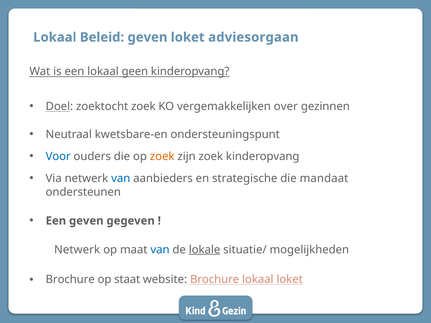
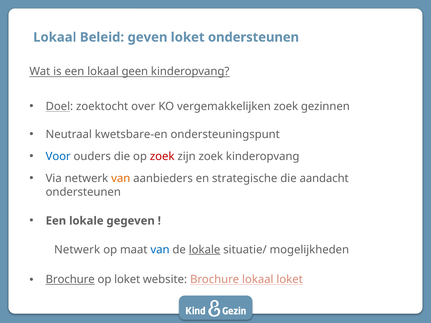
loket adviesorgaan: adviesorgaan -> ondersteunen
zoektocht zoek: zoek -> over
vergemakkelijken over: over -> zoek
zoek at (162, 156) colour: orange -> red
van at (121, 178) colour: blue -> orange
mandaat: mandaat -> aandacht
Een geven: geven -> lokale
Brochure at (70, 280) underline: none -> present
op staat: staat -> loket
